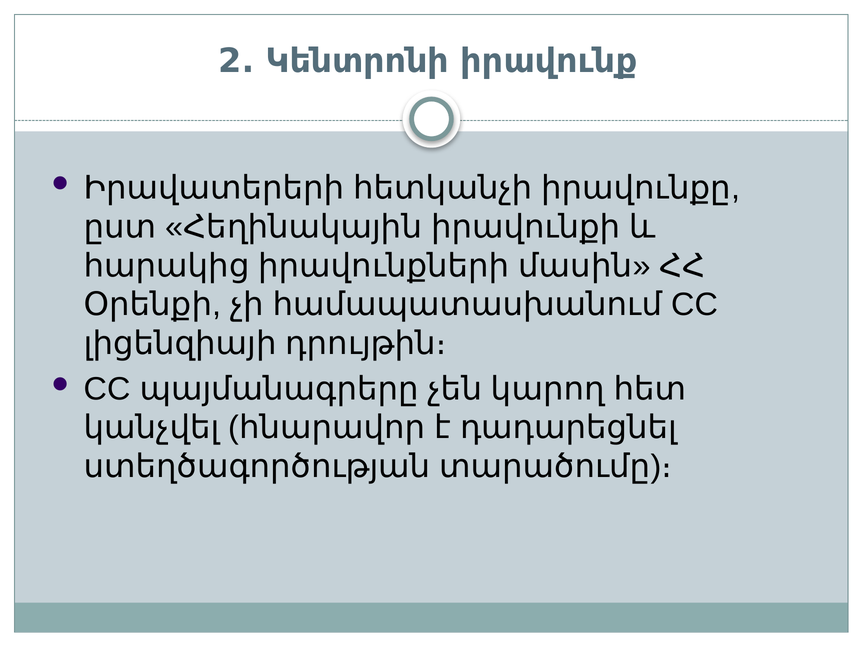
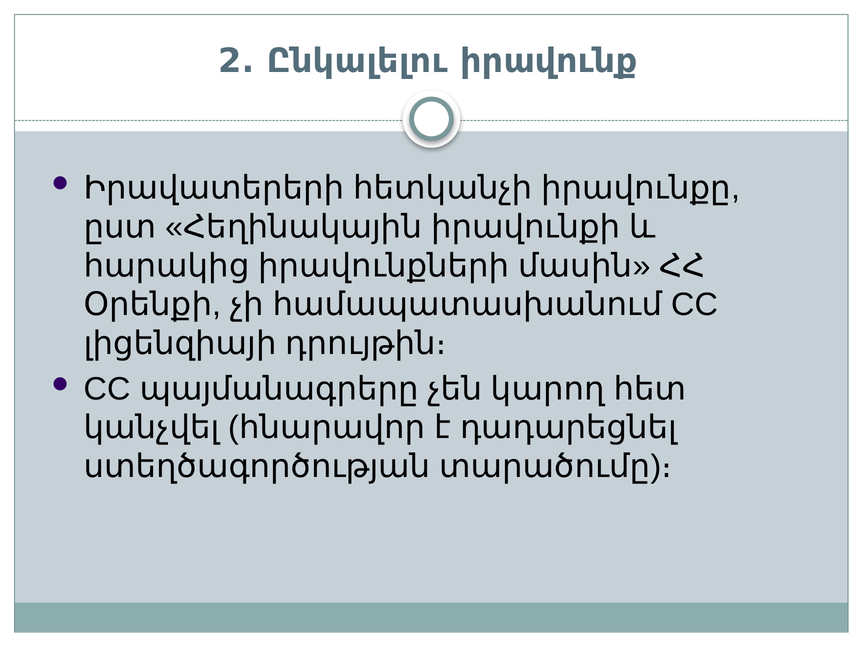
Կենտրոնի: Կենտրոնի -> Ընկալելու
